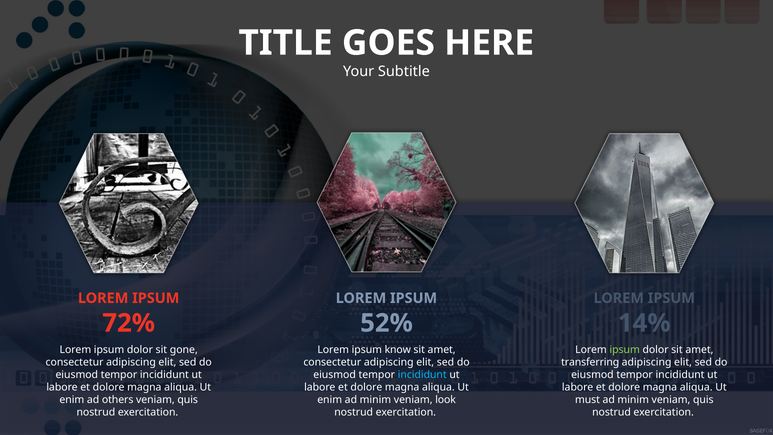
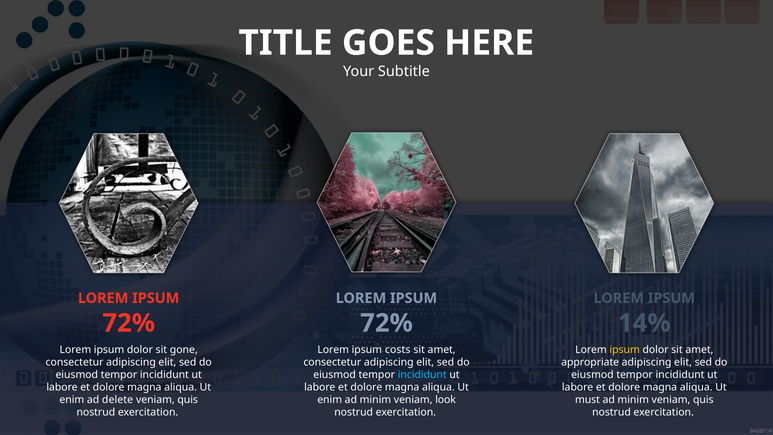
52% at (386, 323): 52% -> 72%
know: know -> costs
ipsum at (625, 349) colour: light green -> yellow
transferring: transferring -> appropriate
others: others -> delete
